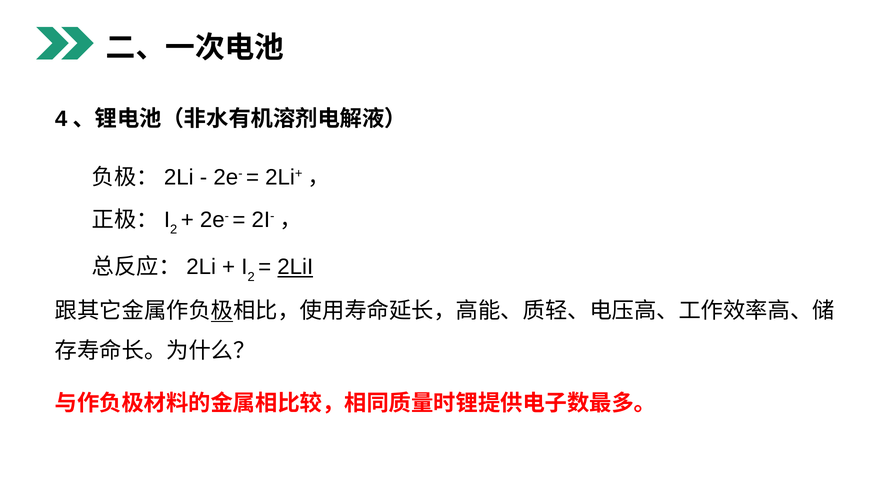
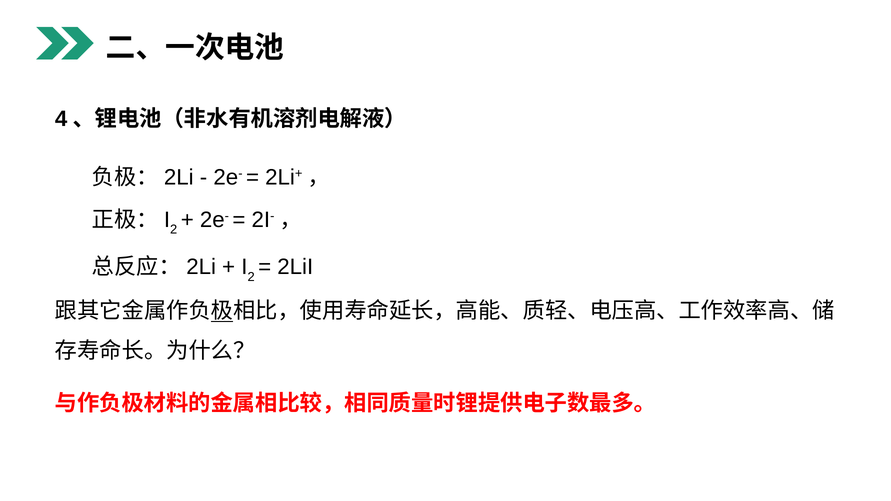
2LiI underline: present -> none
